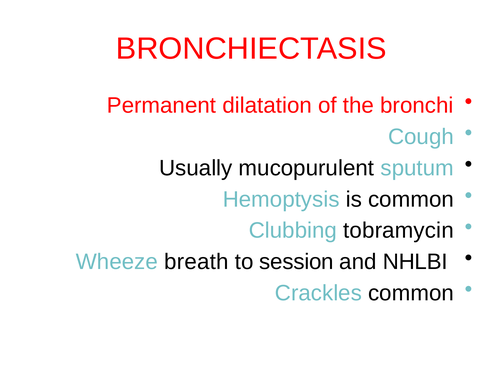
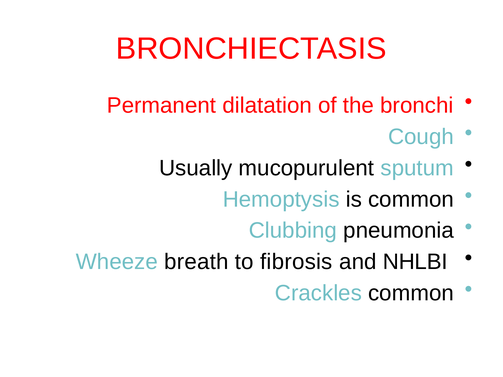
tobramycin: tobramycin -> pneumonia
session: session -> fibrosis
